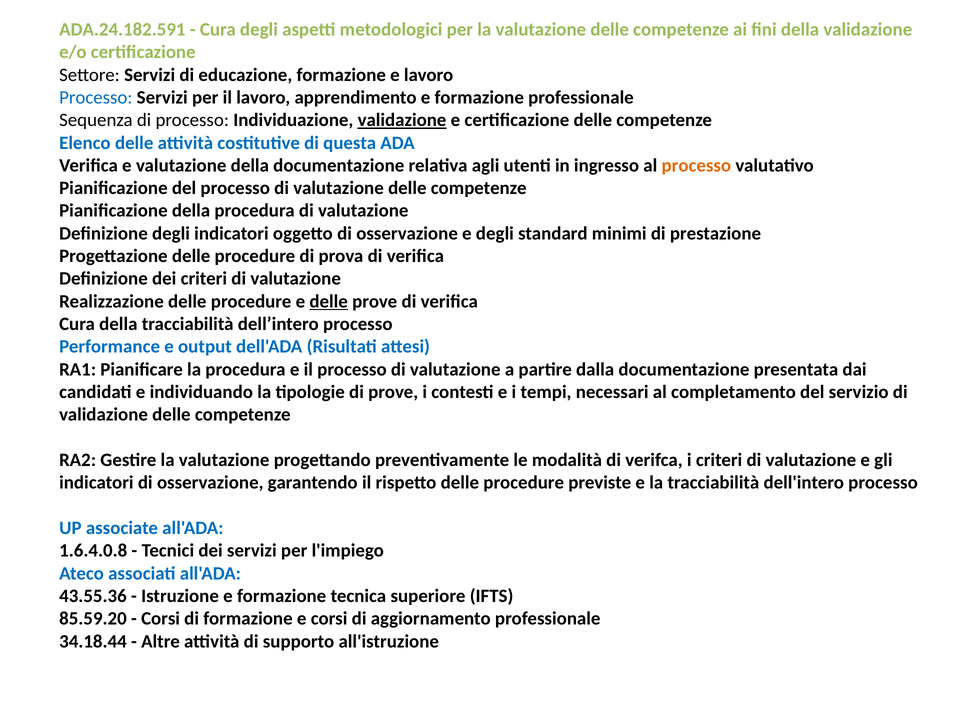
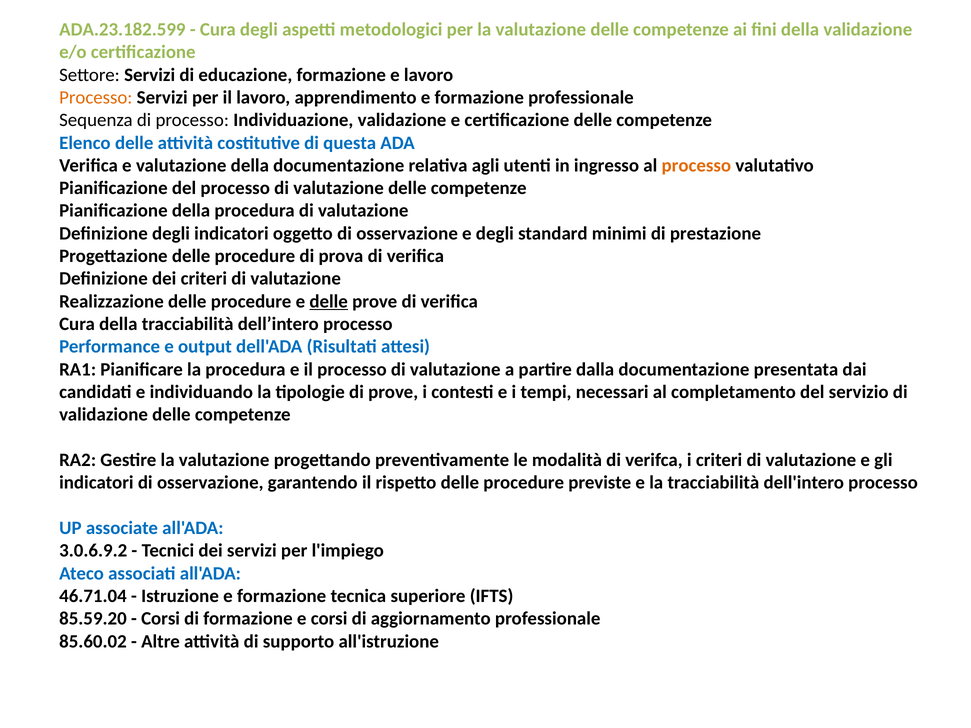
ADA.24.182.591: ADA.24.182.591 -> ADA.23.182.599
Processo at (96, 97) colour: blue -> orange
validazione at (402, 120) underline: present -> none
1.6.4.0.8: 1.6.4.0.8 -> 3.0.6.9.2
43.55.36: 43.55.36 -> 46.71.04
34.18.44: 34.18.44 -> 85.60.02
